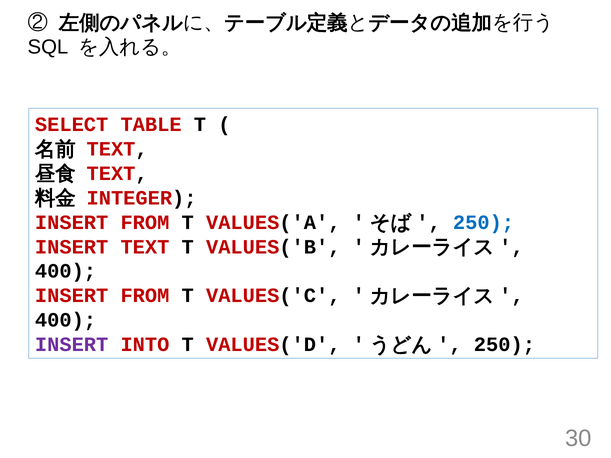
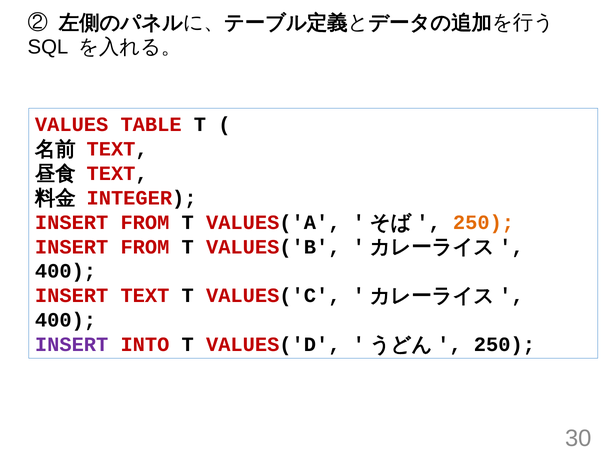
SELECT: SELECT -> VALUES
250 at (484, 223) colour: blue -> orange
TEXT at (145, 247): TEXT -> FROM
FROM at (145, 296): FROM -> TEXT
